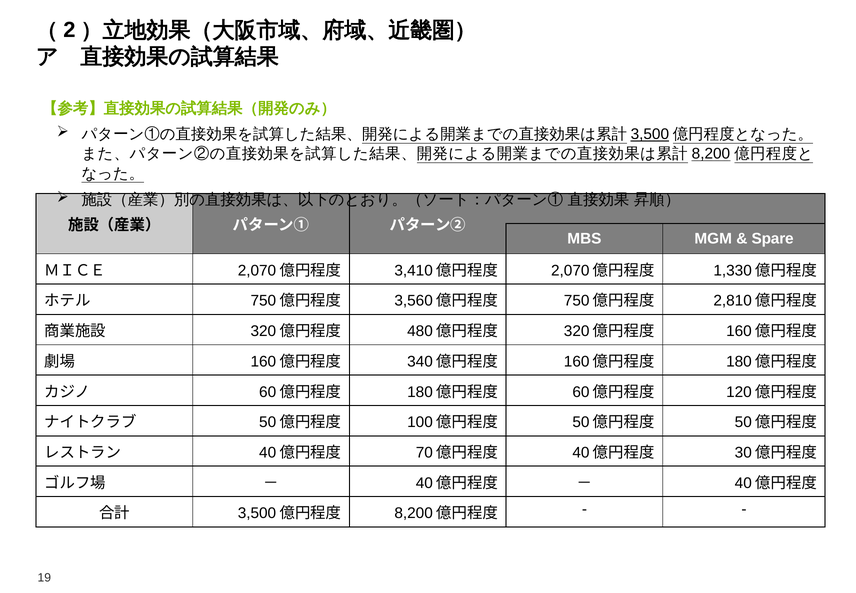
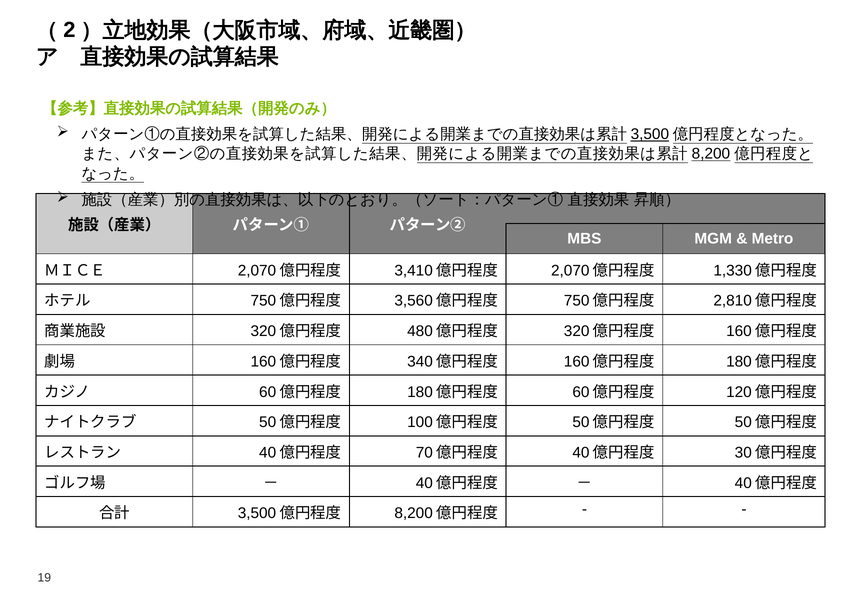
Spare: Spare -> Metro
